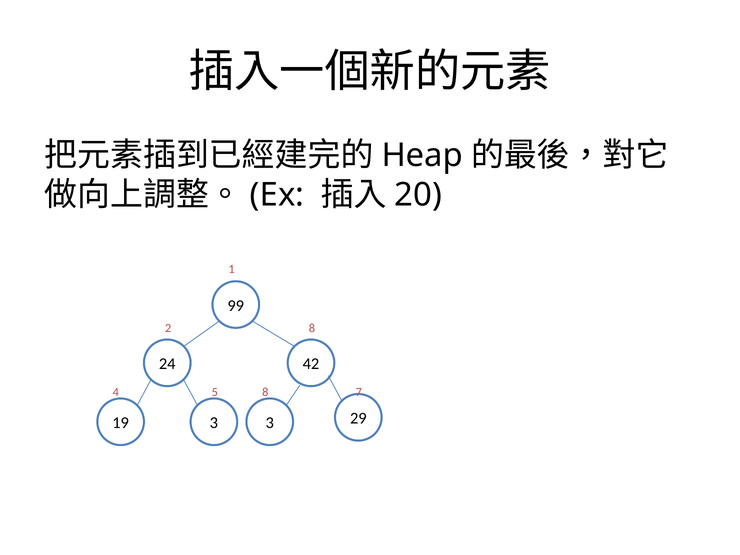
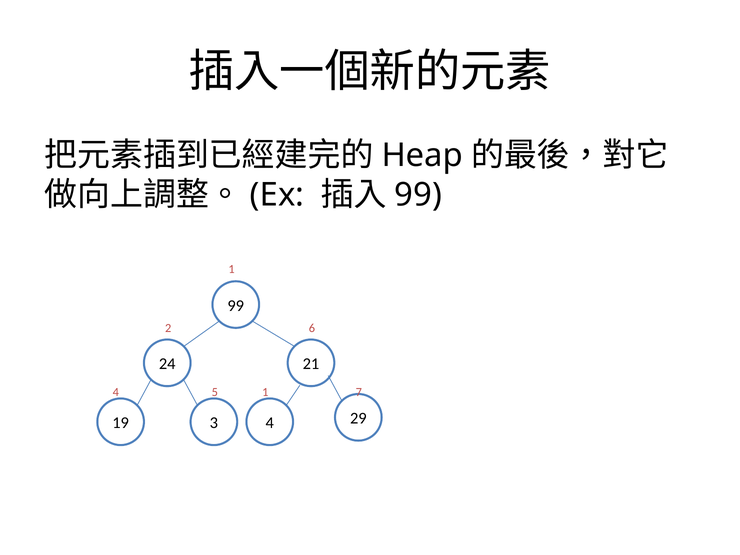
20 at (418, 195): 20 -> 99
2 8: 8 -> 6
42: 42 -> 21
5 8: 8 -> 1
3 3: 3 -> 4
